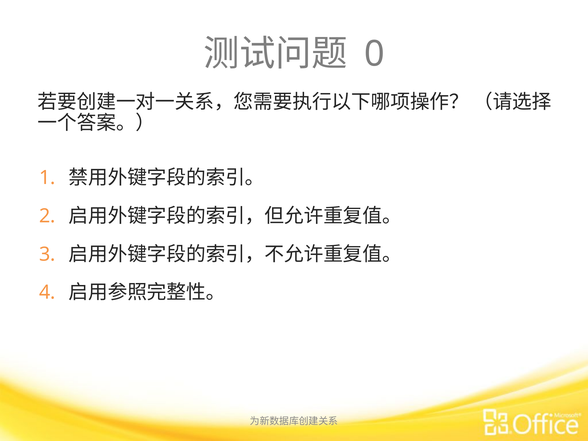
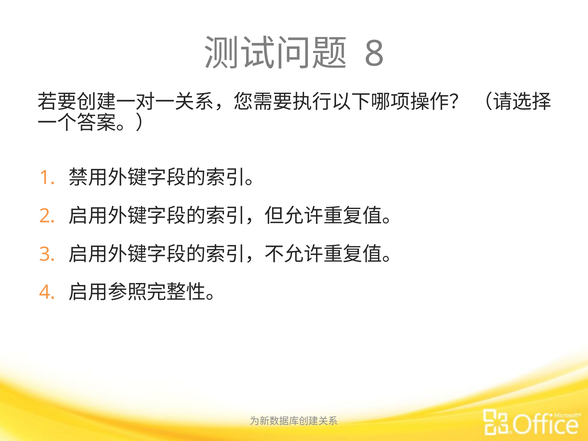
0: 0 -> 8
